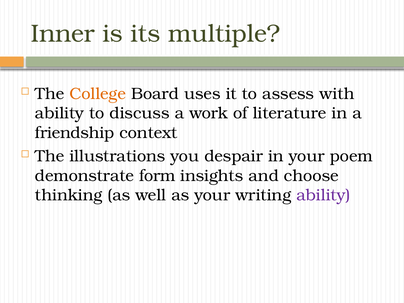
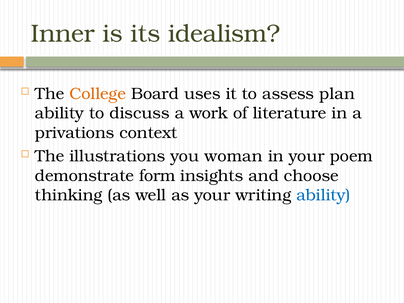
multiple: multiple -> idealism
with: with -> plan
friendship: friendship -> privations
despair: despair -> woman
ability at (323, 195) colour: purple -> blue
